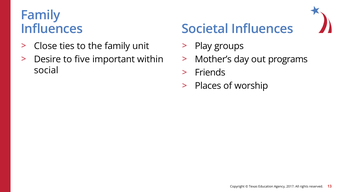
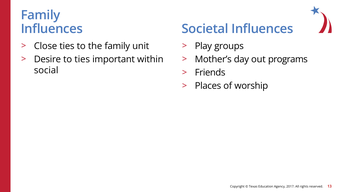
to five: five -> ties
